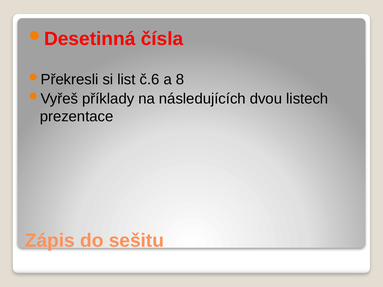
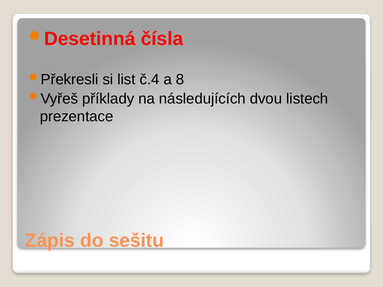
č.6: č.6 -> č.4
